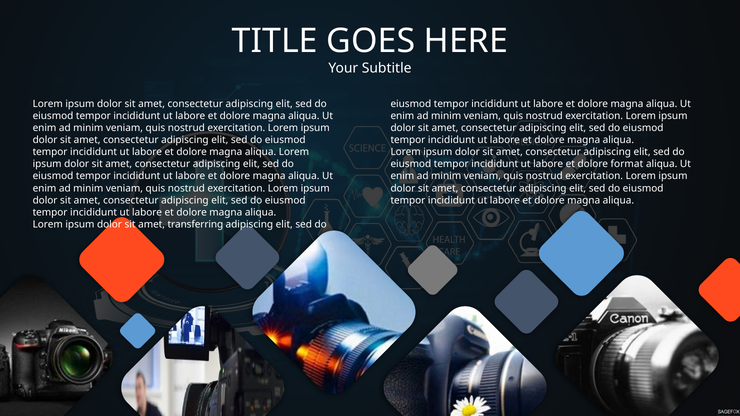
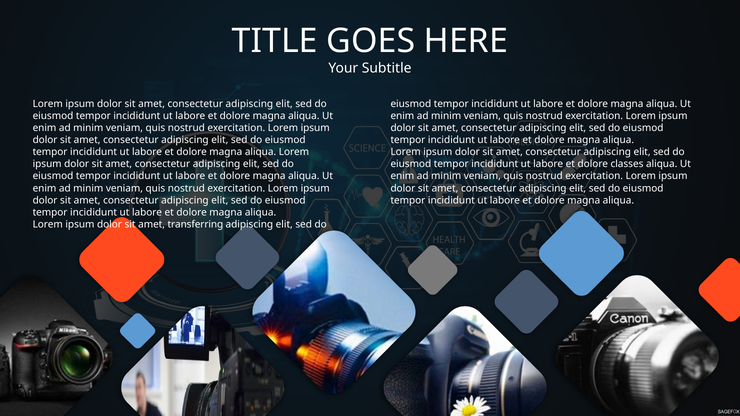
format: format -> classes
